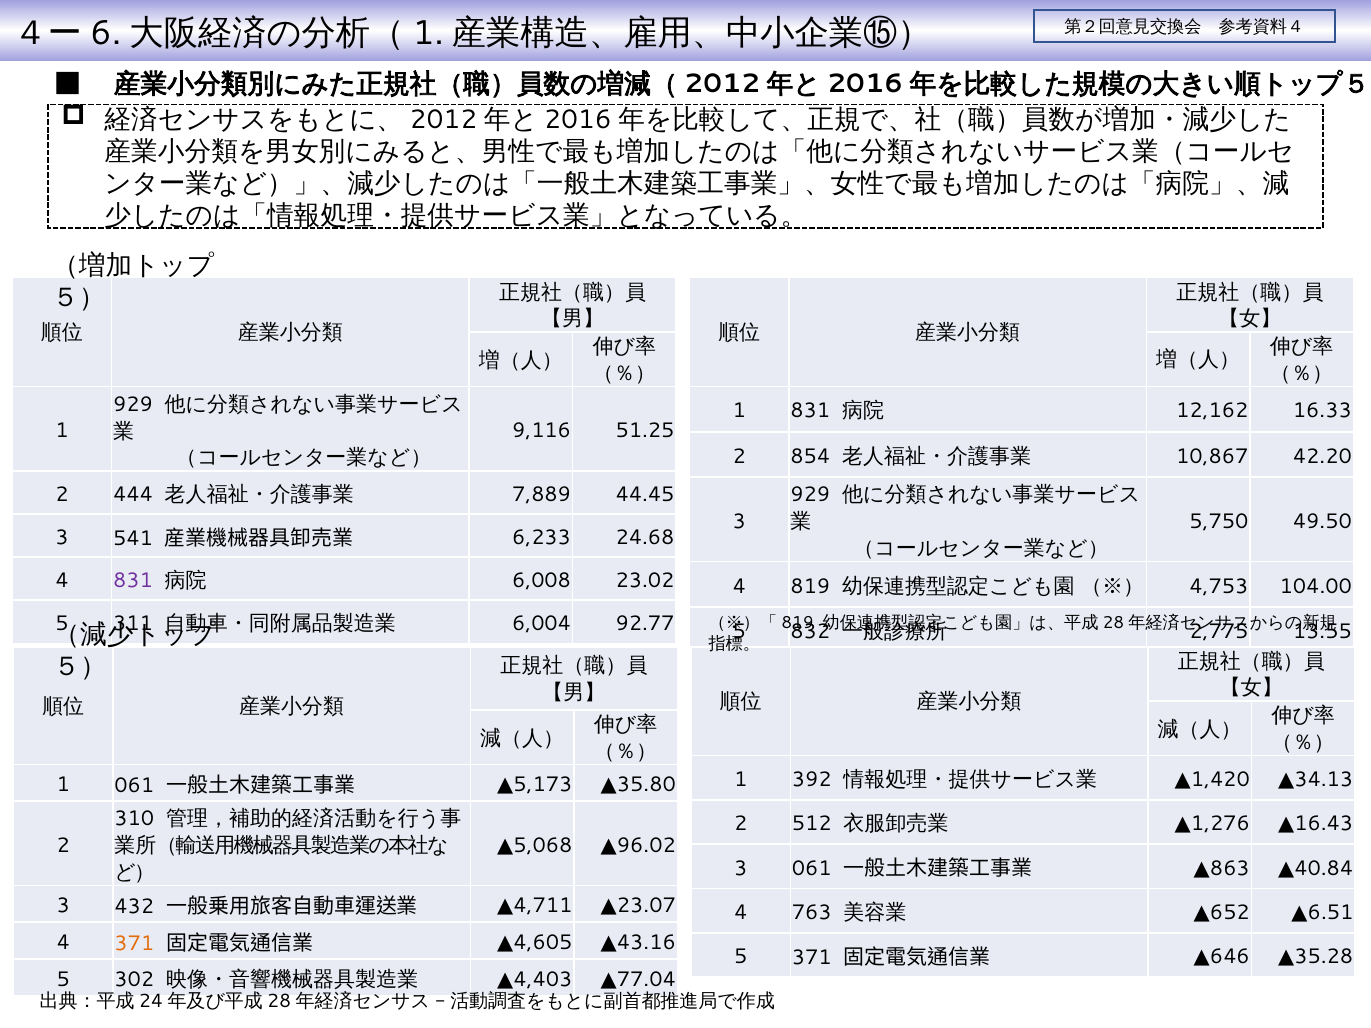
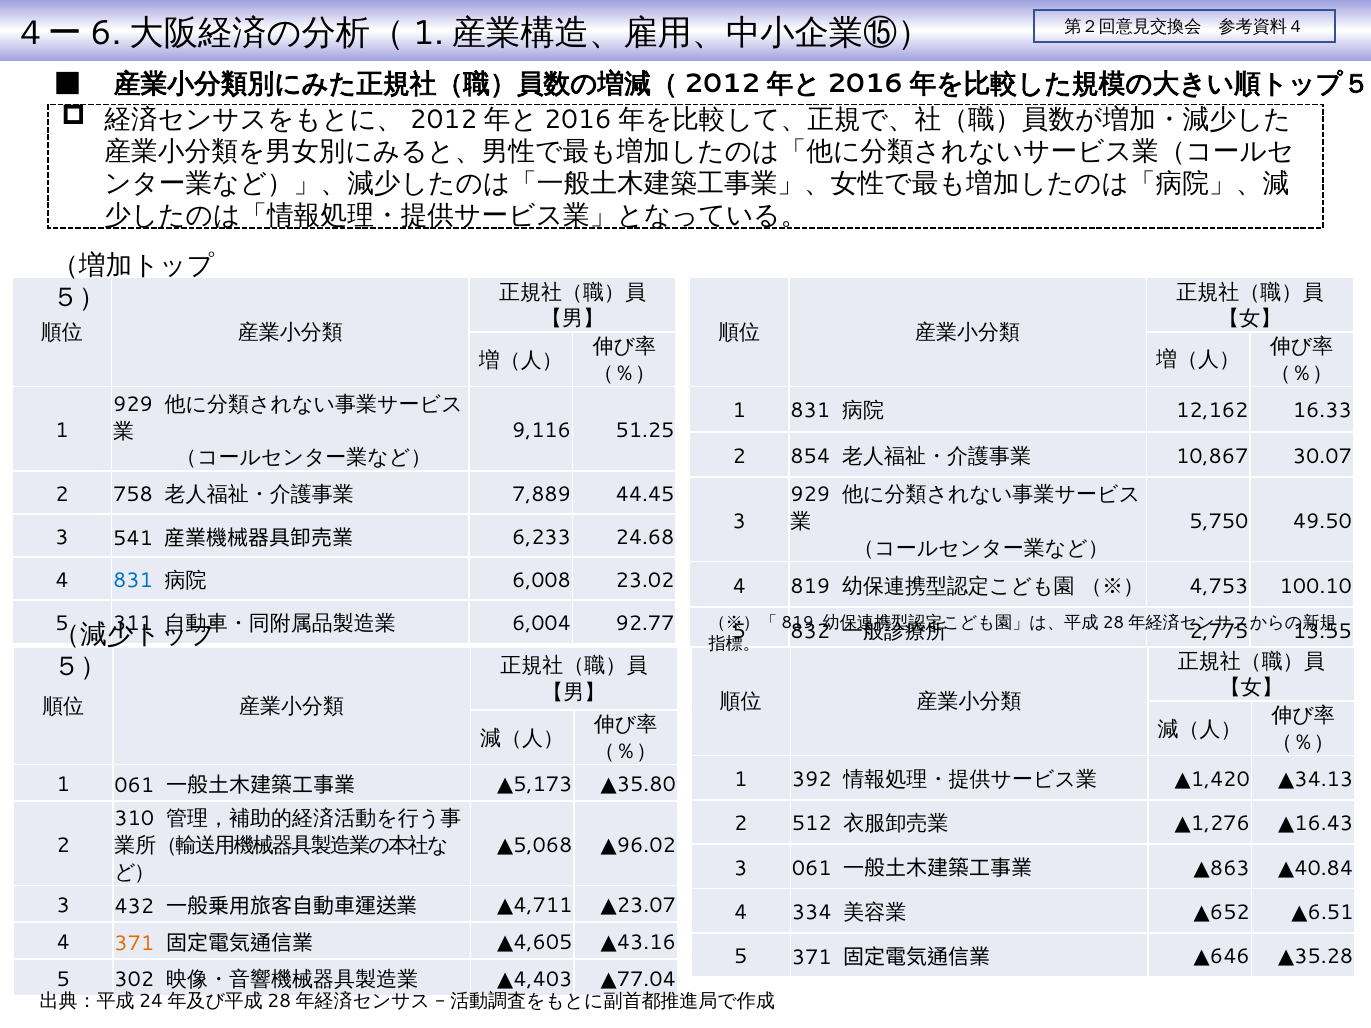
42.20: 42.20 -> 30.07
444: 444 -> 758
831 at (133, 581) colour: purple -> blue
104.00: 104.00 -> 100.10
763: 763 -> 334
